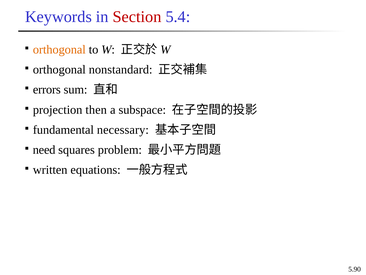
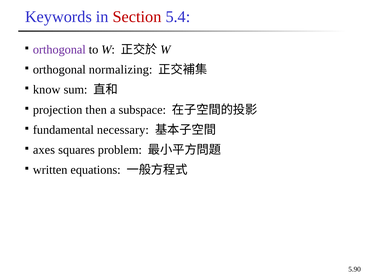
orthogonal at (59, 50) colour: orange -> purple
nonstandard: nonstandard -> normalizing
errors: errors -> know
need: need -> axes
